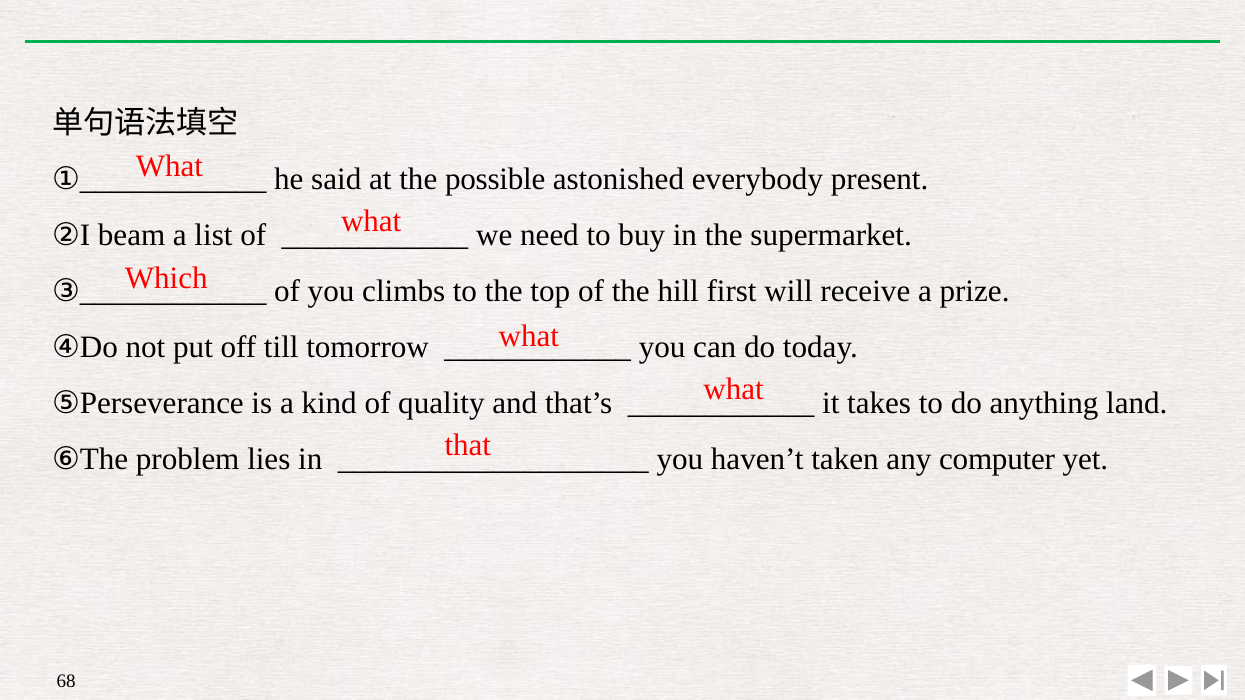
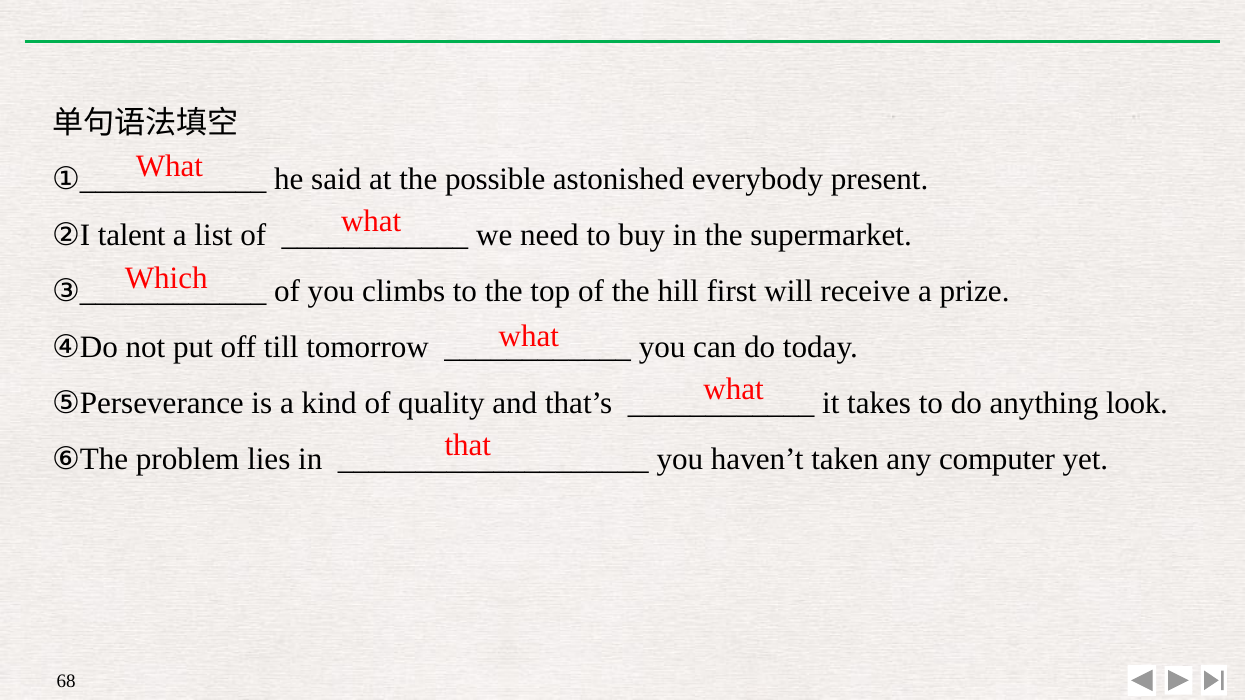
beam: beam -> talent
land: land -> look
